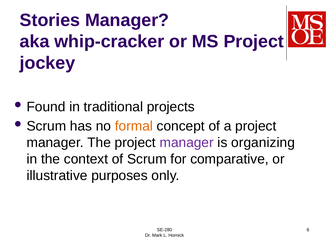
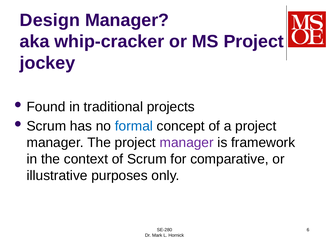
Stories: Stories -> Design
formal colour: orange -> blue
organizing: organizing -> framework
